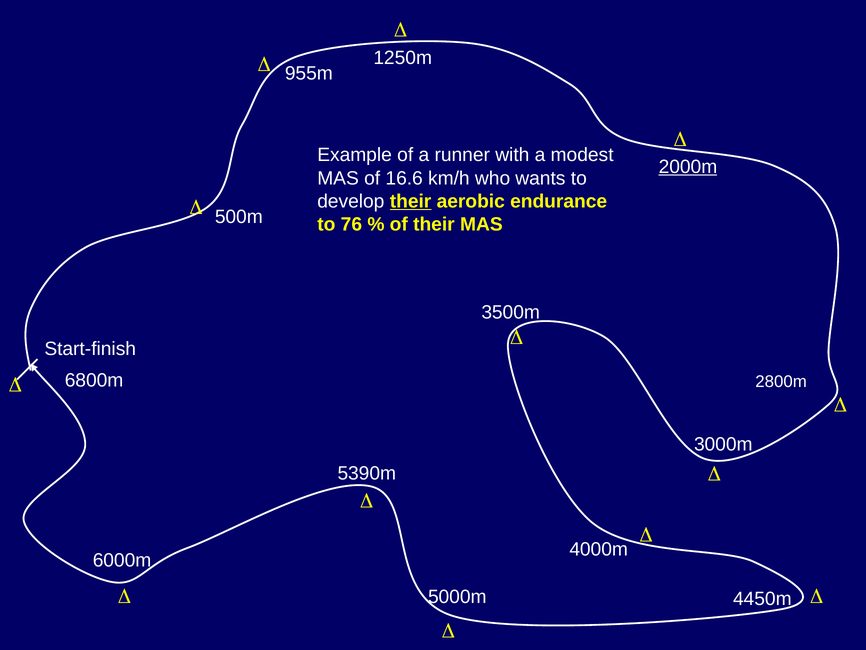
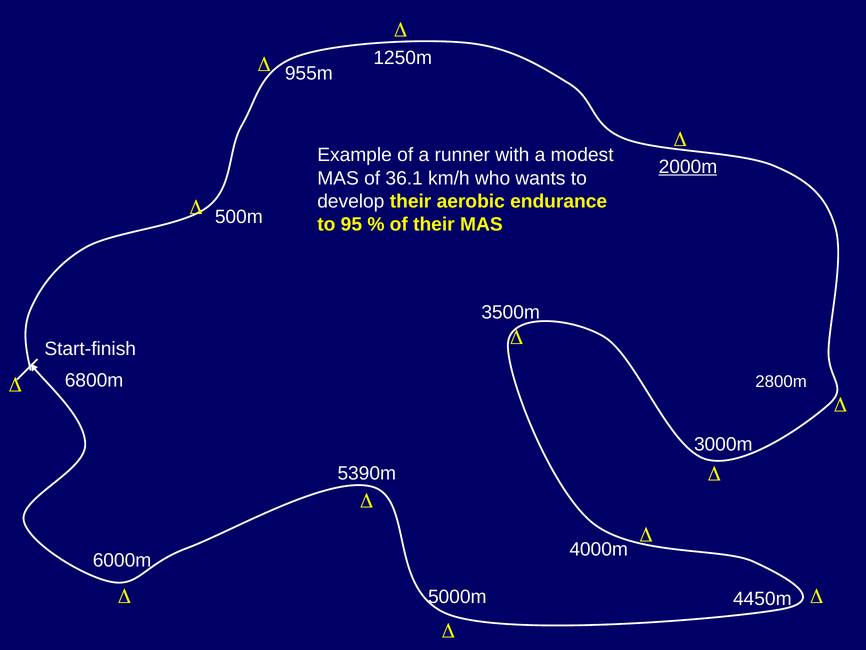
16.6: 16.6 -> 36.1
their at (411, 201) underline: present -> none
76: 76 -> 95
